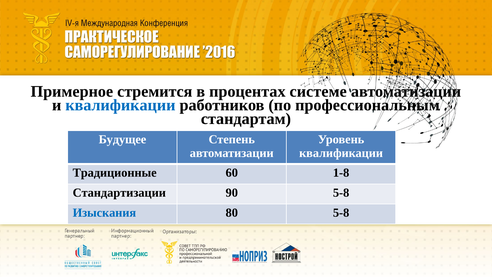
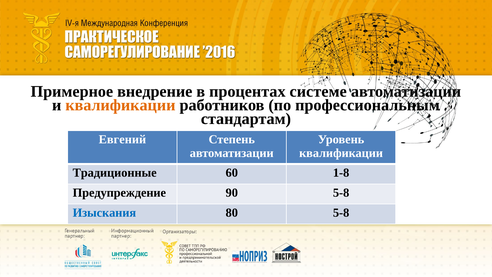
стремится: стремится -> внедрение
квалификации at (120, 105) colour: blue -> orange
Будущее: Будущее -> Евгений
Стандартизации: Стандартизации -> Предупреждение
